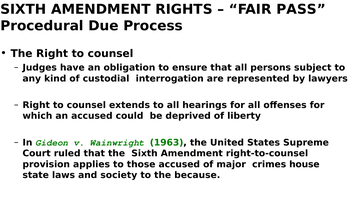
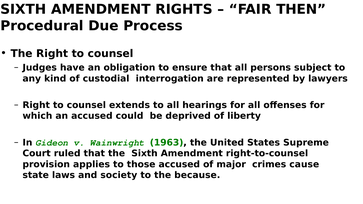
PASS: PASS -> THEN
house: house -> cause
